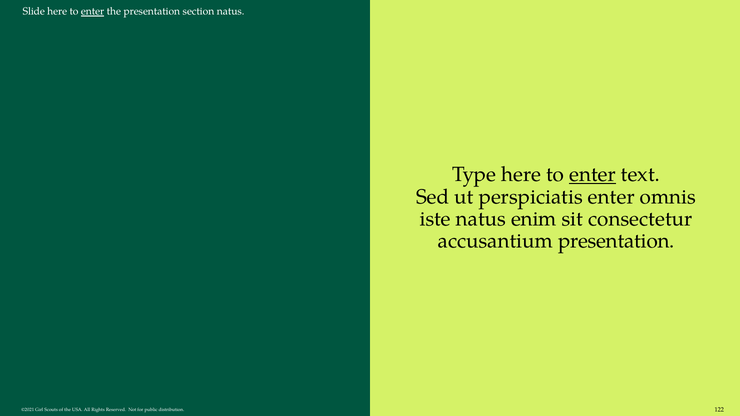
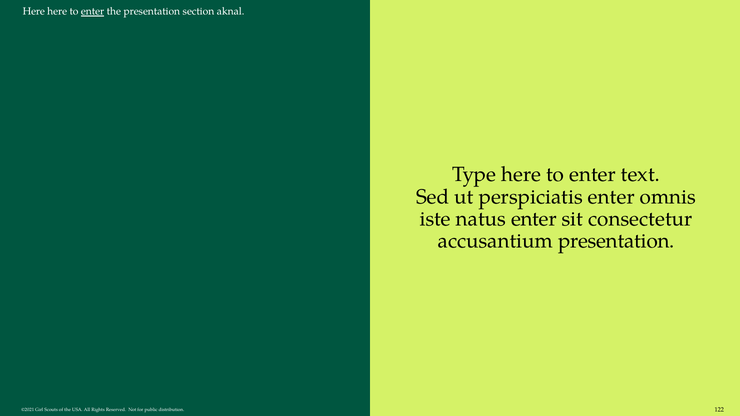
Slide at (34, 12): Slide -> Here
section natus: natus -> aknal
enter at (592, 175) underline: present -> none
natus enim: enim -> enter
